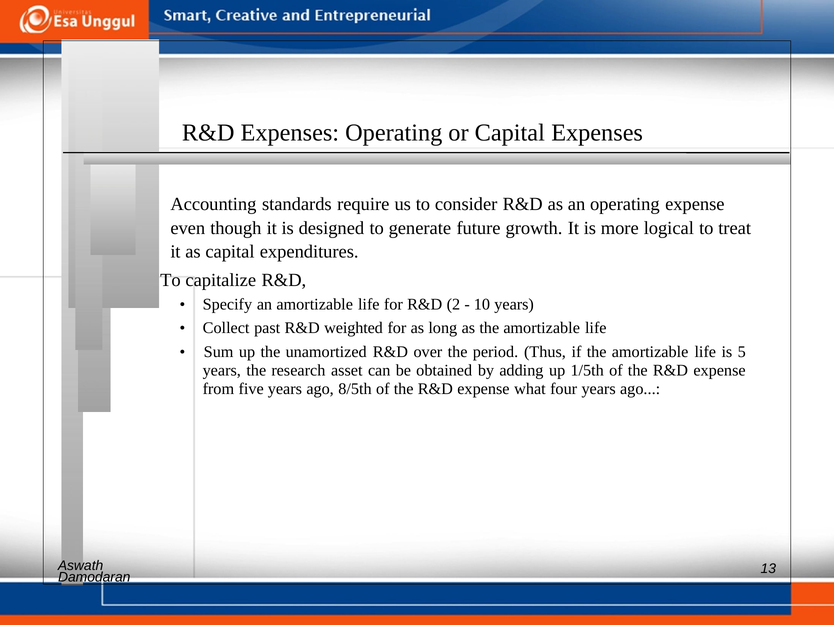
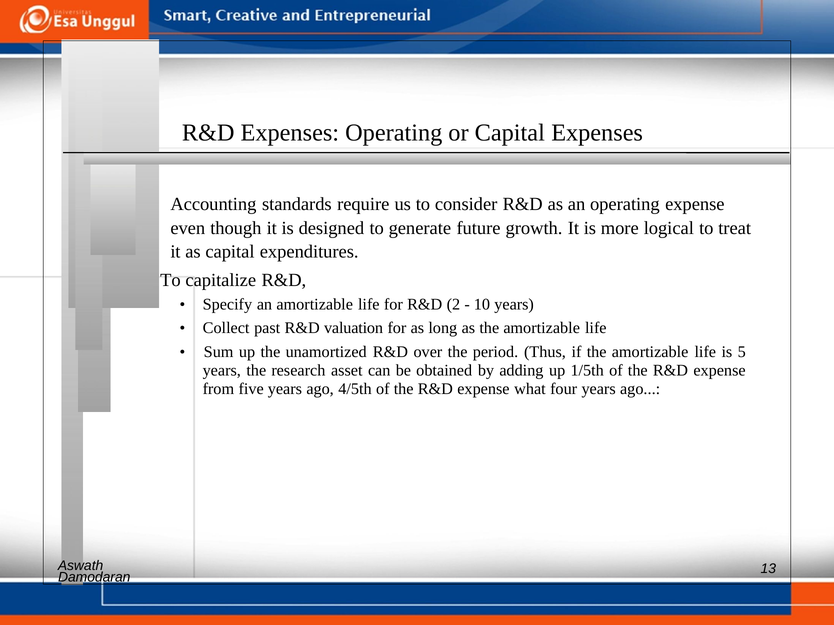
weighted: weighted -> valuation
8/5th: 8/5th -> 4/5th
